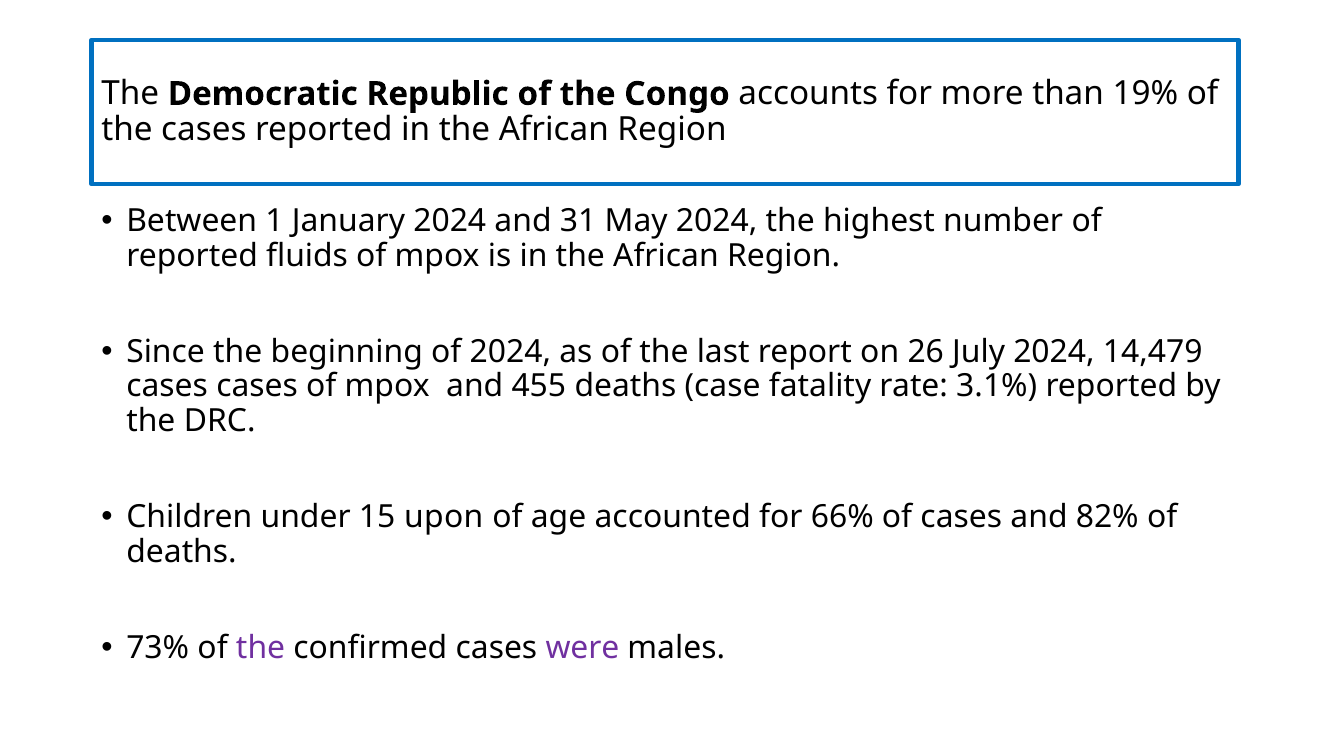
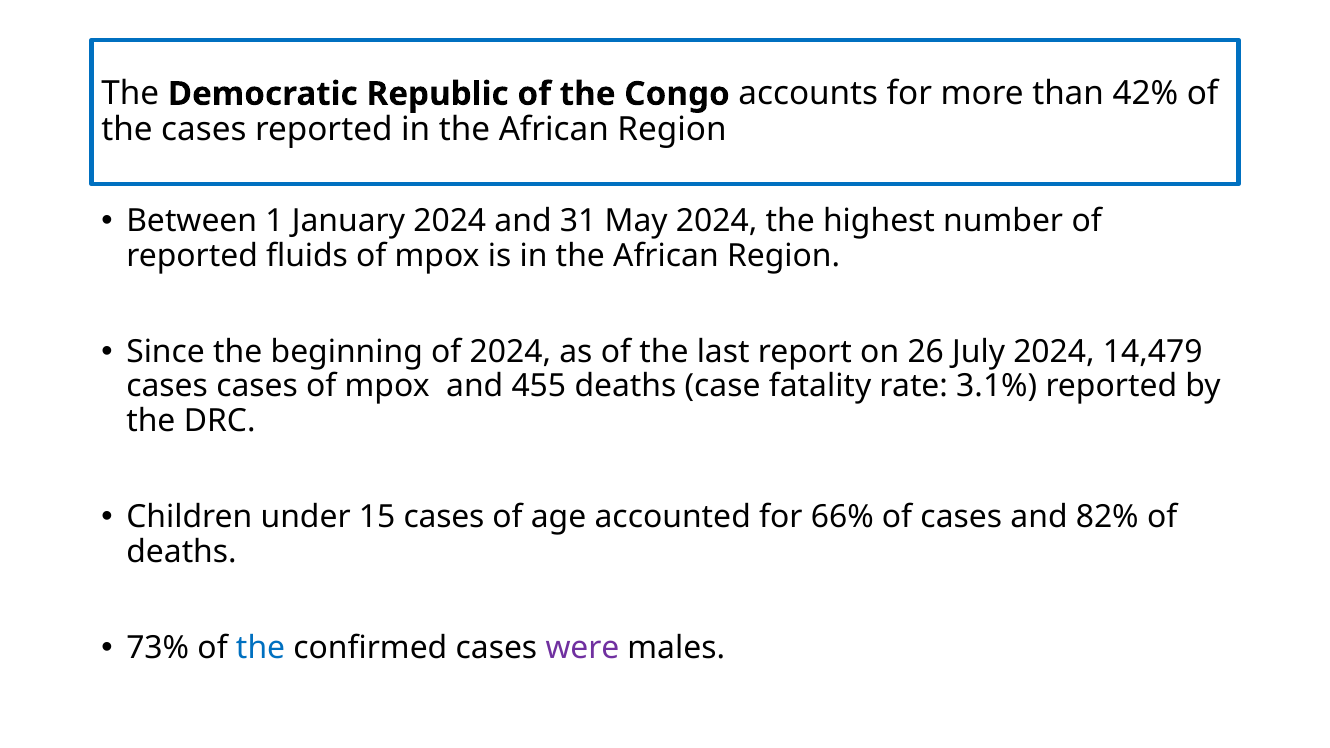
19%: 19% -> 42%
15 upon: upon -> cases
the at (261, 648) colour: purple -> blue
